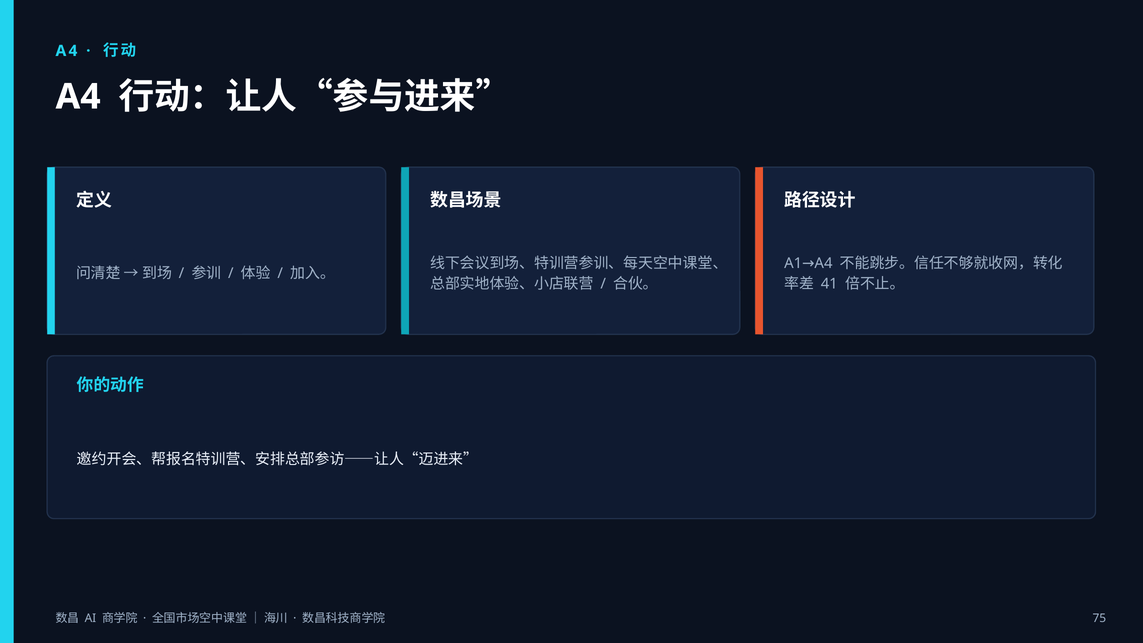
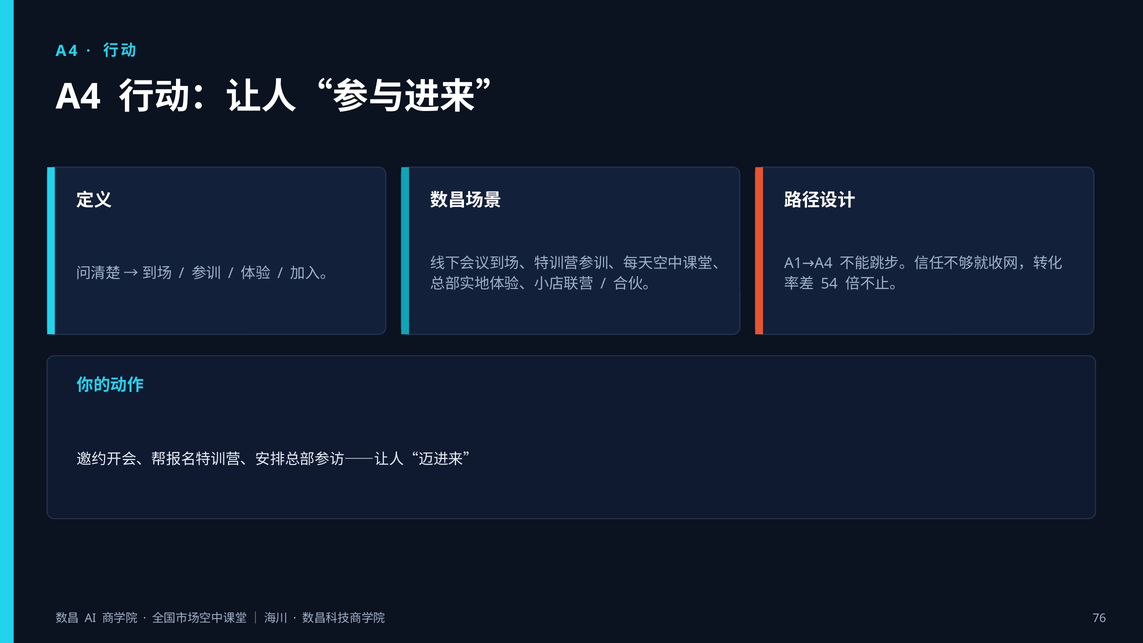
41: 41 -> 54
75: 75 -> 76
